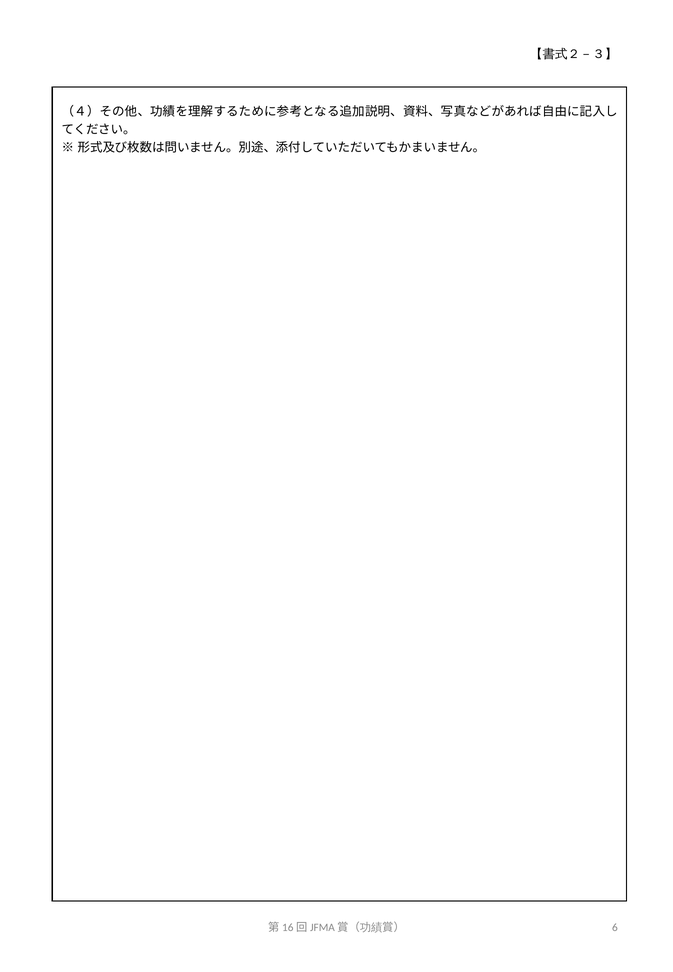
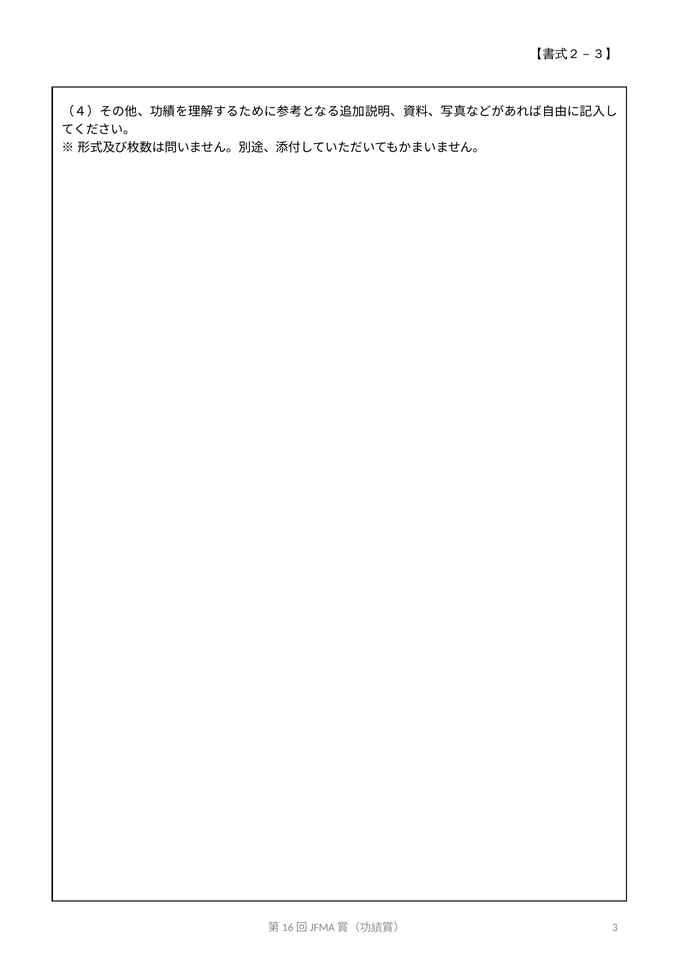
6: 6 -> 3
